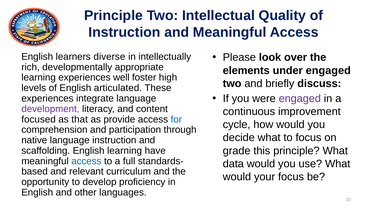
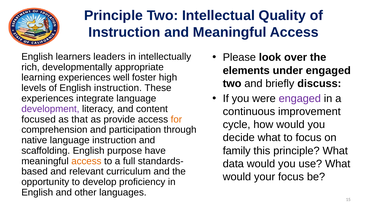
diverse: diverse -> leaders
English articulated: articulated -> instruction
for colour: blue -> orange
grade: grade -> family
English learning: learning -> purpose
access at (86, 161) colour: blue -> orange
